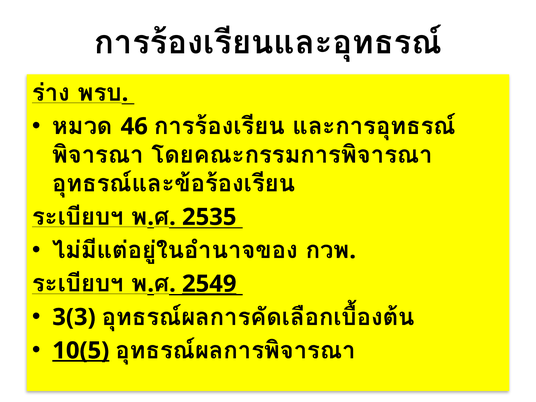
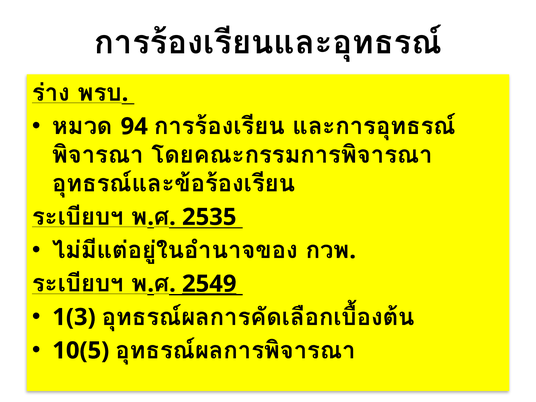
46: 46 -> 94
3(3: 3(3 -> 1(3
10(5 underline: present -> none
